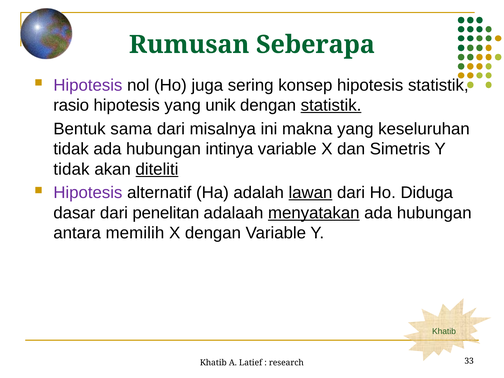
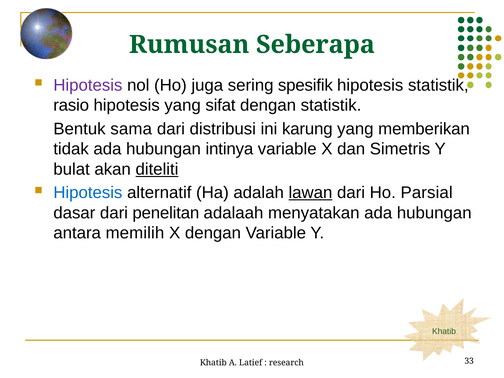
konsep: konsep -> spesifik
unik: unik -> sifat
statistik at (331, 105) underline: present -> none
misalnya: misalnya -> distribusi
makna: makna -> karung
keseluruhan: keseluruhan -> memberikan
tidak at (71, 169): tidak -> bulat
Hipotesis at (88, 193) colour: purple -> blue
Diduga: Diduga -> Parsial
menyatakan underline: present -> none
